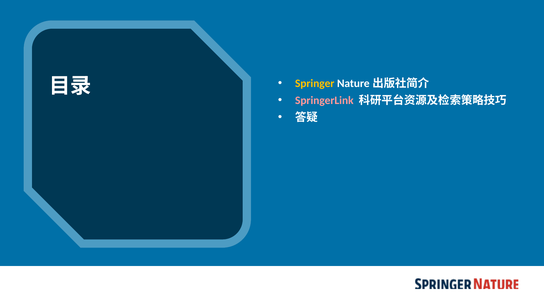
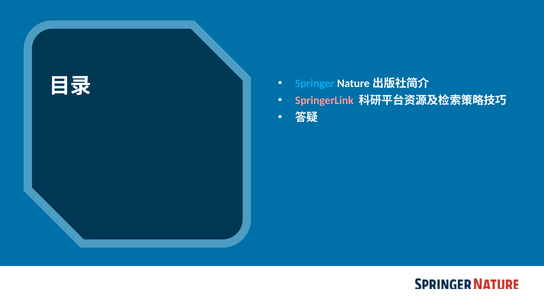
Springer colour: yellow -> light blue
